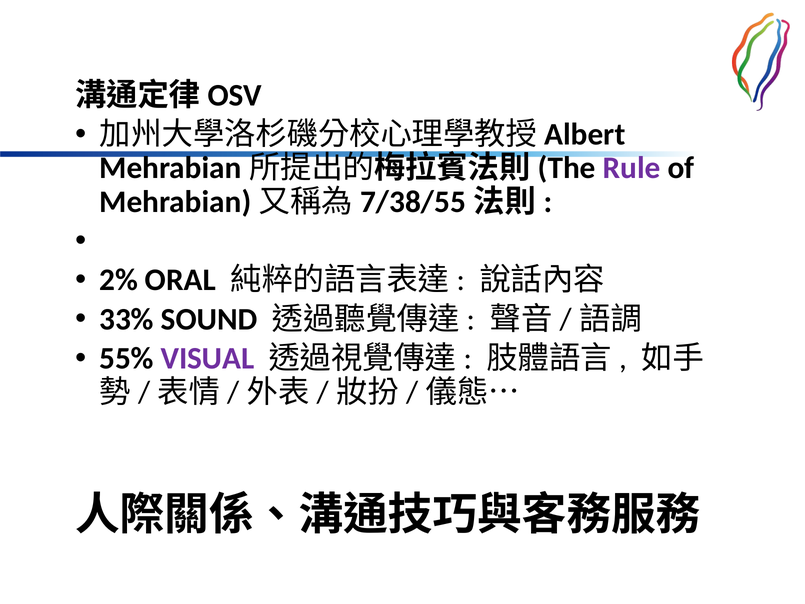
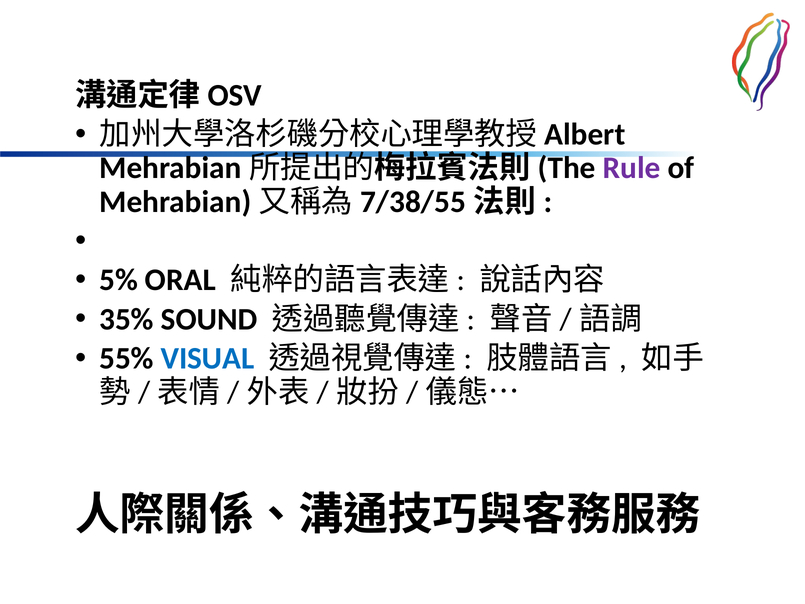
2%: 2% -> 5%
33%: 33% -> 35%
VISUAL colour: purple -> blue
